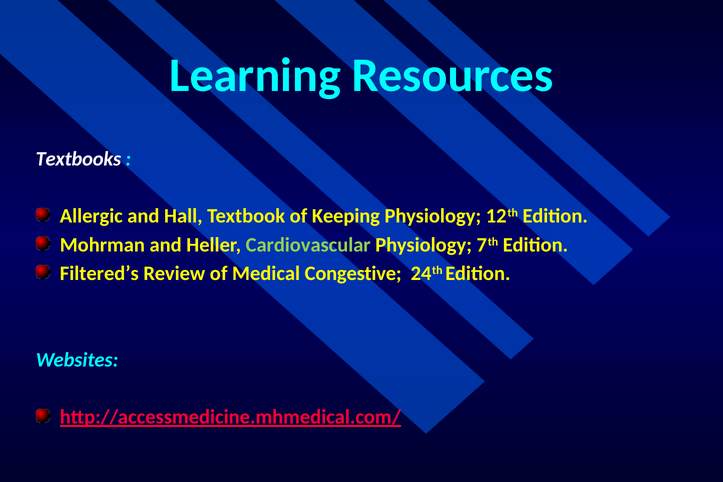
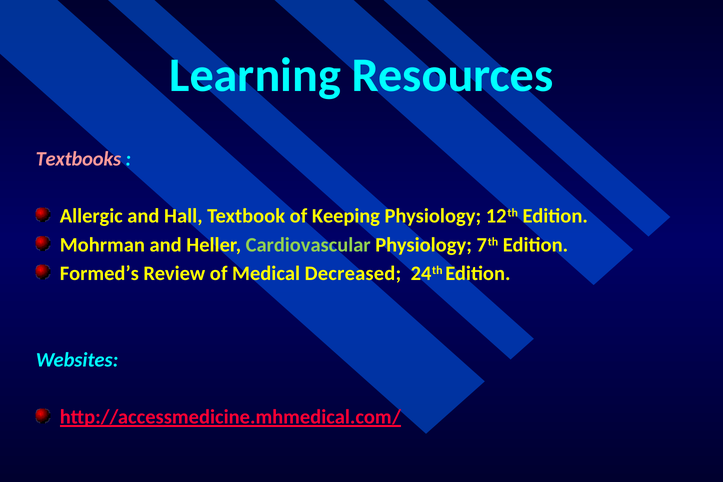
Textbooks colour: white -> pink
Filtered’s: Filtered’s -> Formed’s
Congestive: Congestive -> Decreased
